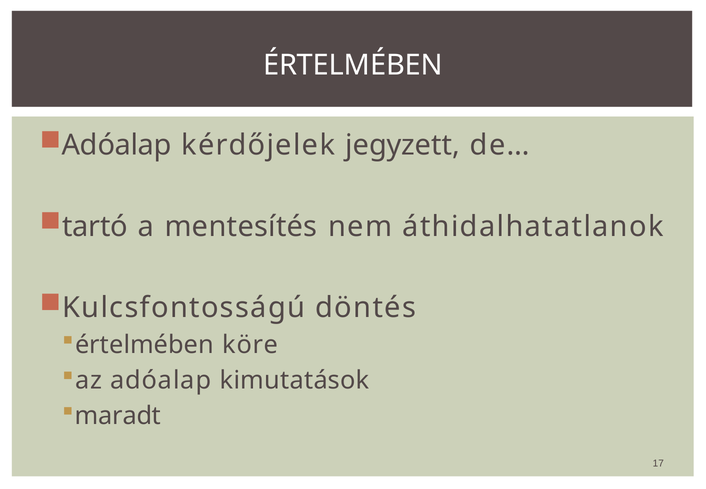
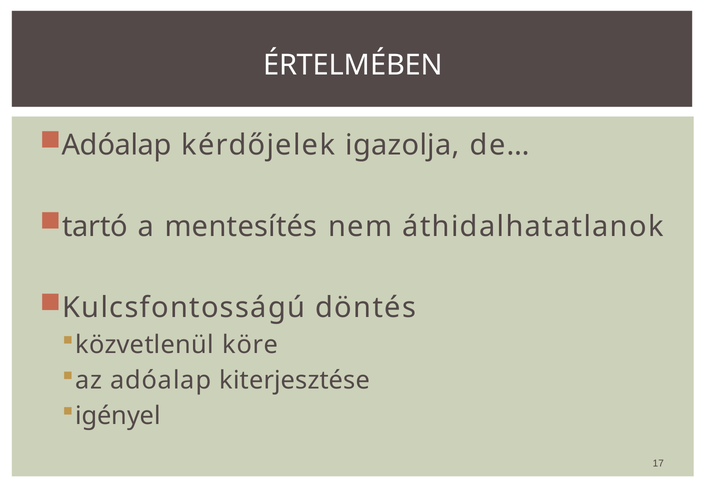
jegyzett: jegyzett -> igazolja
értelmében at (145, 345): értelmében -> közvetlenül
kimutatások: kimutatások -> kiterjesztése
maradt: maradt -> igényel
